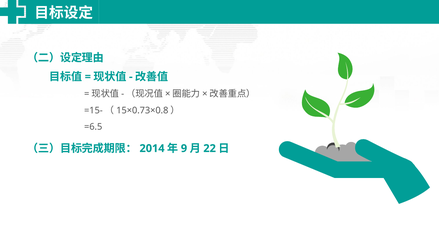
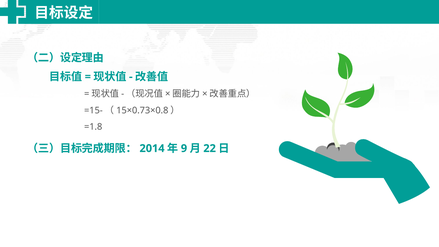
=6.5: =6.5 -> =1.8
